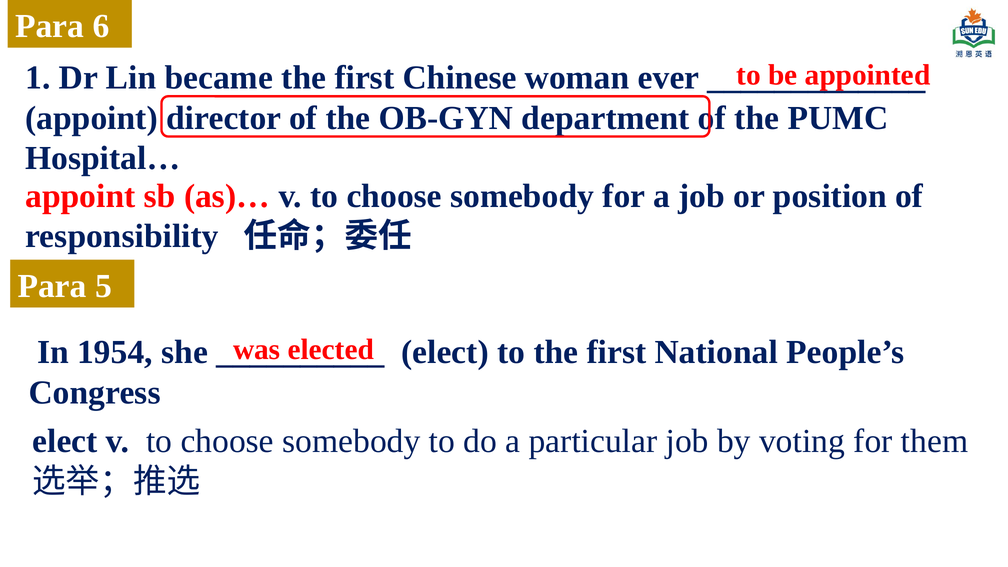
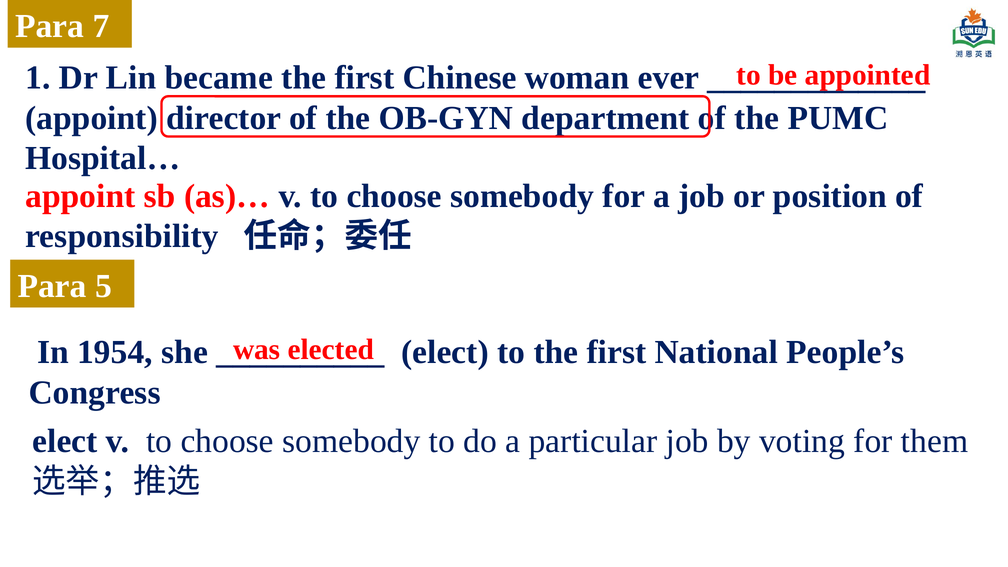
6: 6 -> 7
